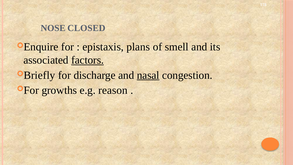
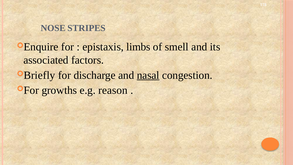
CLOSED: CLOSED -> STRIPES
plans: plans -> limbs
factors underline: present -> none
